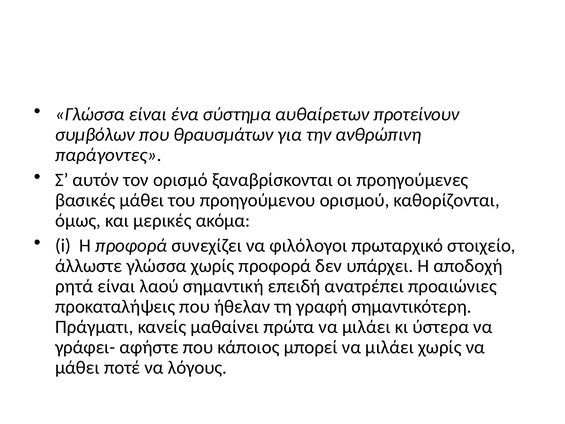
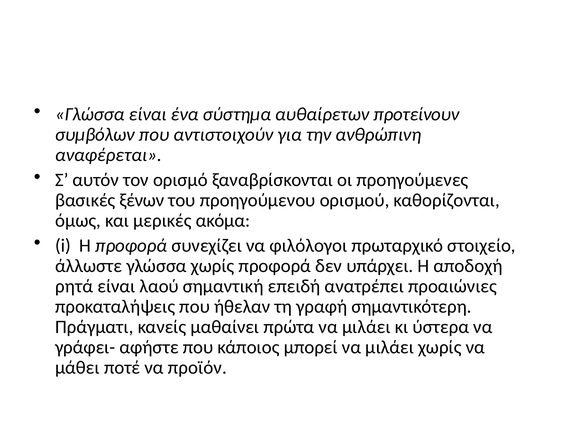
θραυσμάτων: θραυσμάτων -> αντιστοιχούν
παράγοντες: παράγοντες -> αναφέρεται
βασικές μάθει: μάθει -> ξένων
λόγους: λόγους -> προϊόν
